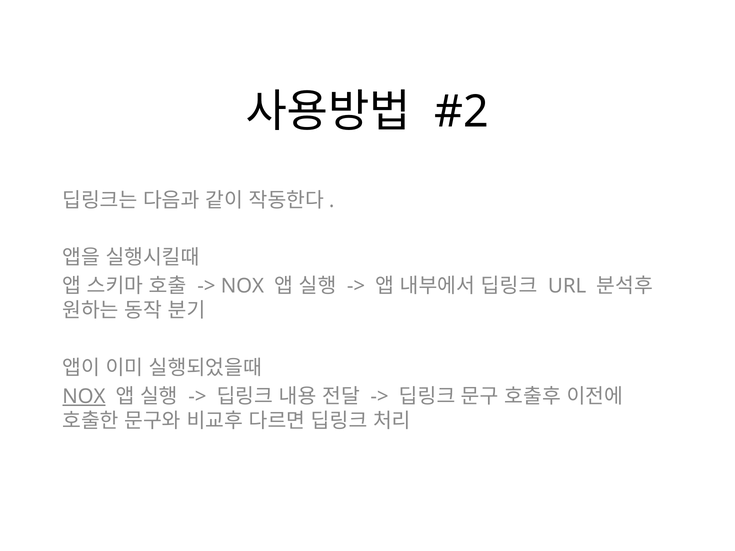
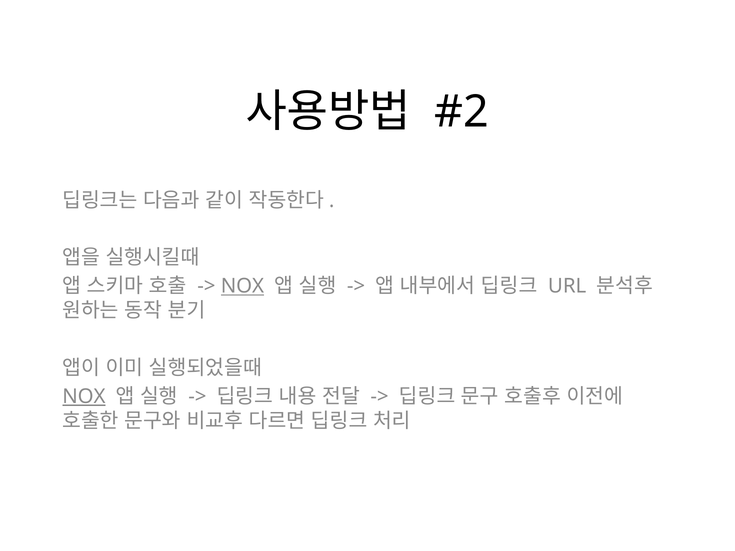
NOX at (242, 286) underline: none -> present
